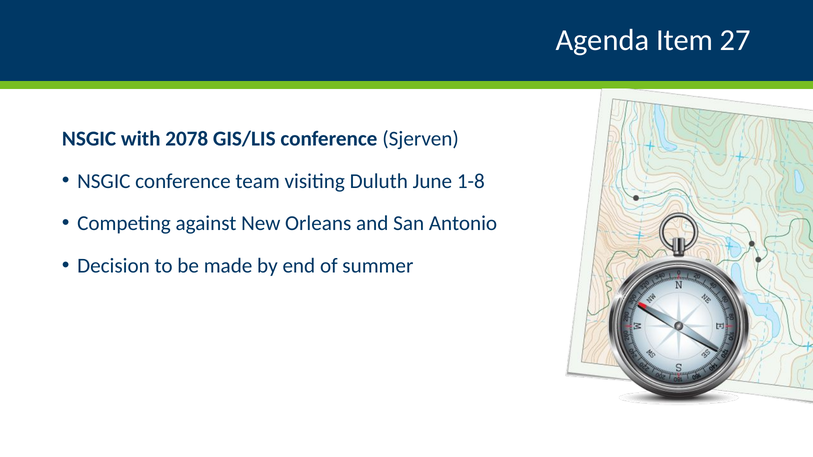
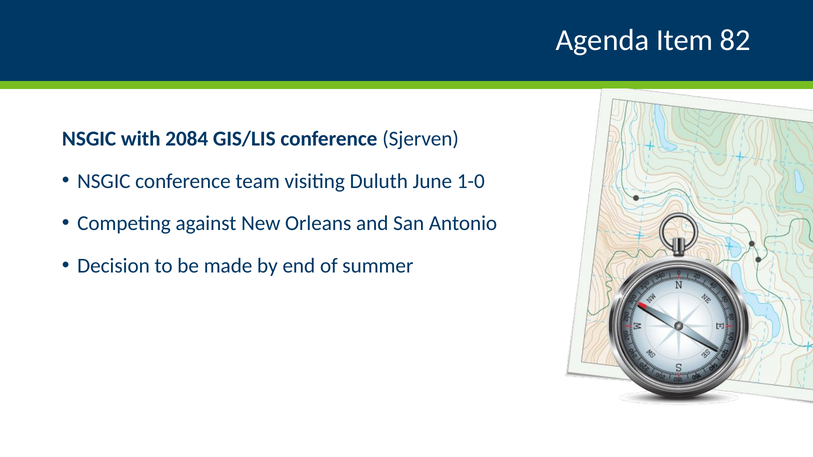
27: 27 -> 82
2078: 2078 -> 2084
1-8: 1-8 -> 1-0
